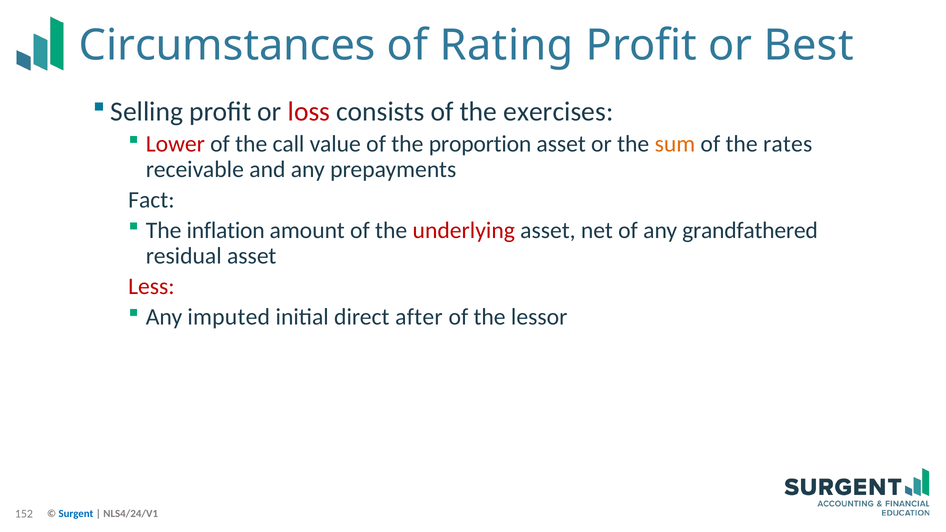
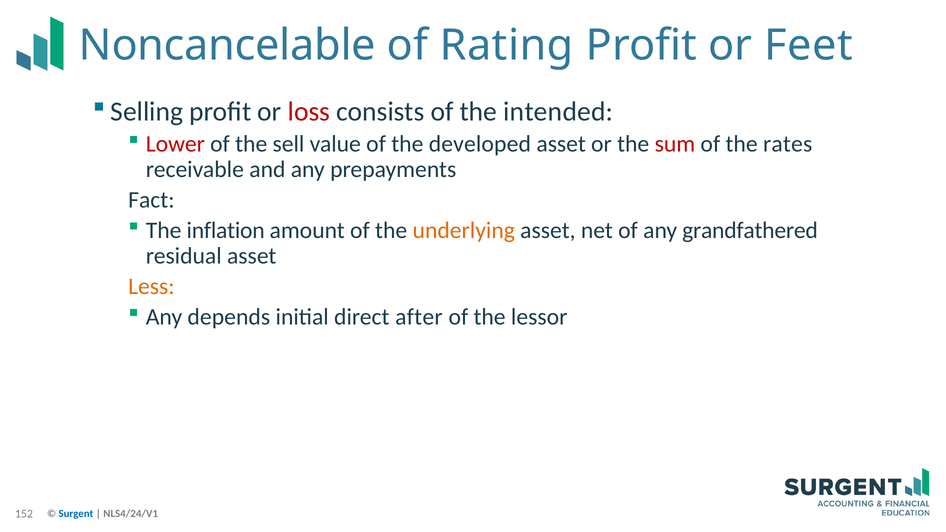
Circumstances: Circumstances -> Noncancelable
Best: Best -> Feet
exercises: exercises -> intended
call: call -> sell
proportion: proportion -> developed
sum colour: orange -> red
underlying colour: red -> orange
Less colour: red -> orange
imputed: imputed -> depends
